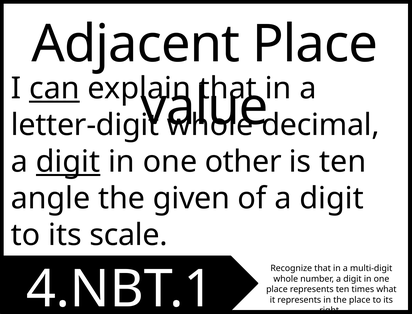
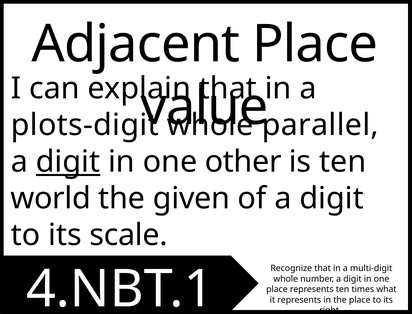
can underline: present -> none
letter-digit: letter-digit -> plots-digit
decimal: decimal -> parallel
angle: angle -> world
